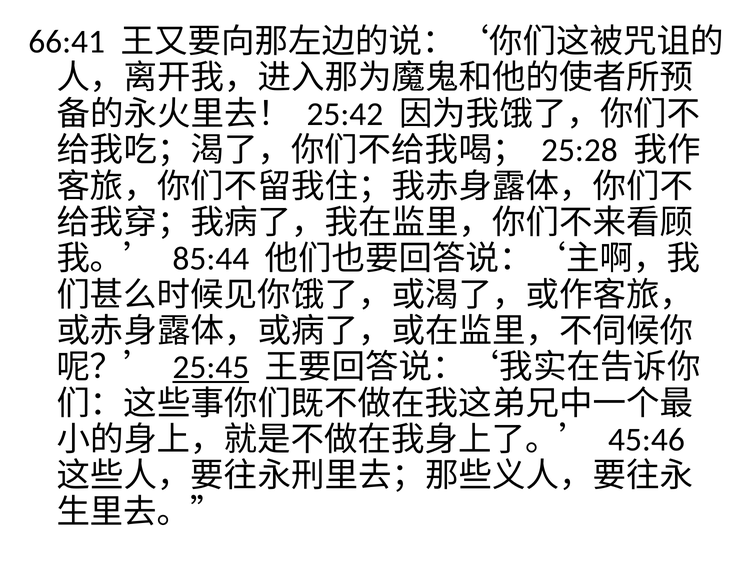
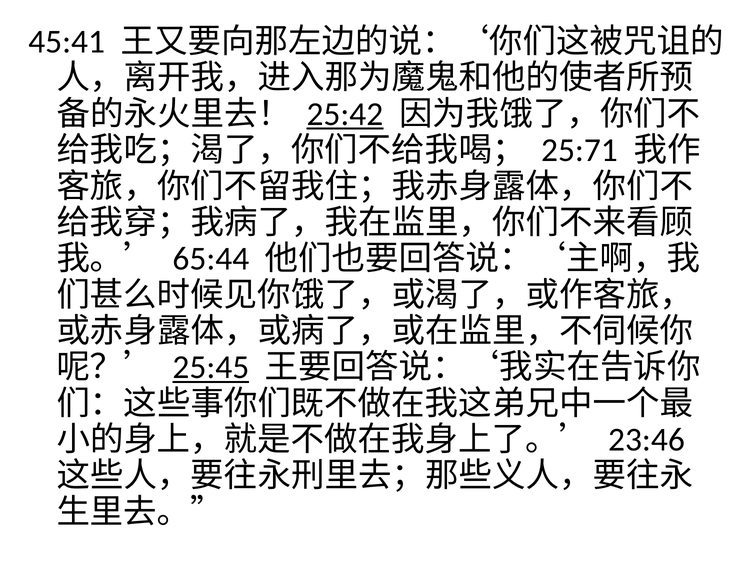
66:41: 66:41 -> 45:41
25:42 underline: none -> present
25:28: 25:28 -> 25:71
85:44: 85:44 -> 65:44
45:46: 45:46 -> 23:46
